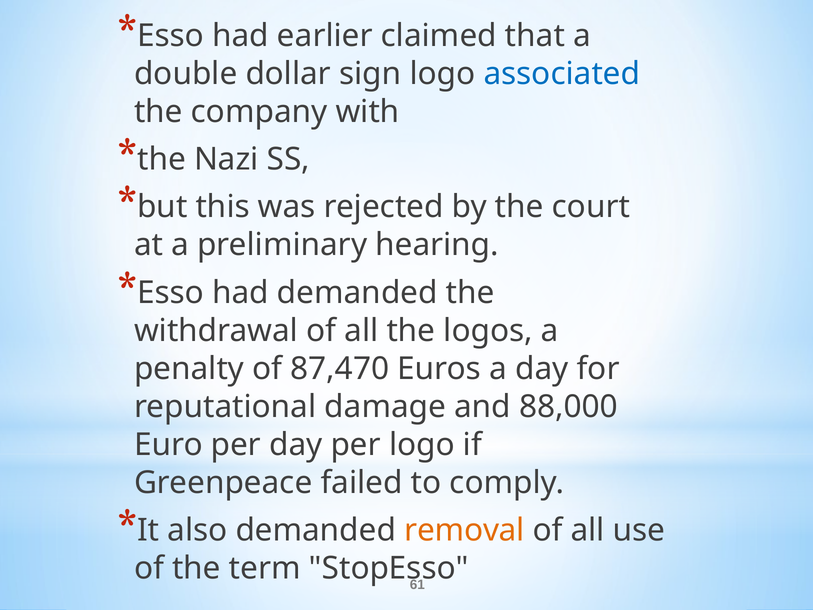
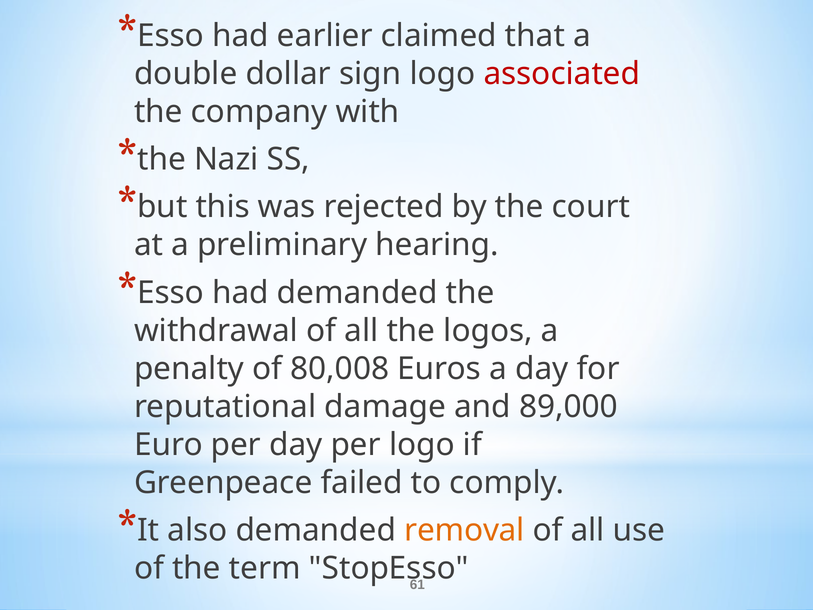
associated colour: blue -> red
87,470: 87,470 -> 80,008
88,000: 88,000 -> 89,000
